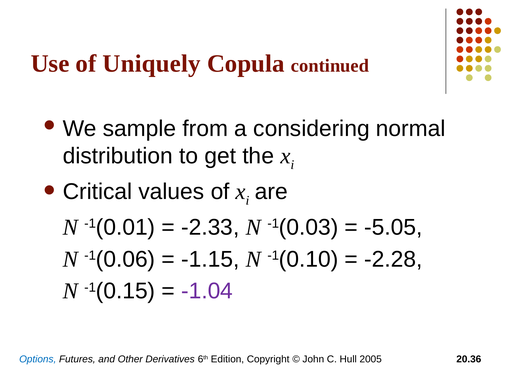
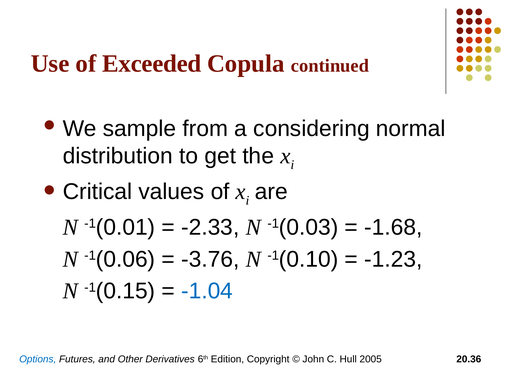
Uniquely: Uniquely -> Exceeded
-5.05: -5.05 -> -1.68
-1.15: -1.15 -> -3.76
-2.28: -2.28 -> -1.23
-1.04 colour: purple -> blue
